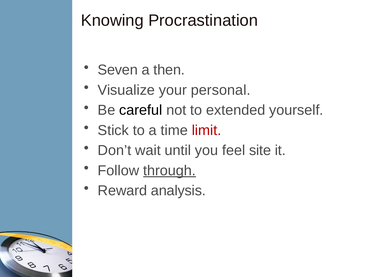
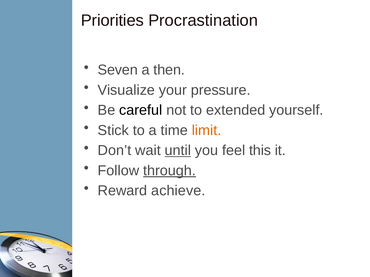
Knowing: Knowing -> Priorities
personal: personal -> pressure
limit colour: red -> orange
until underline: none -> present
site: site -> this
analysis: analysis -> achieve
